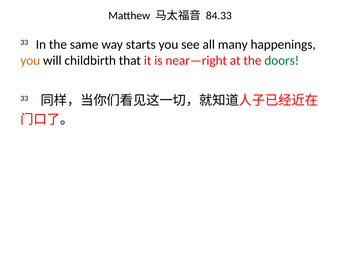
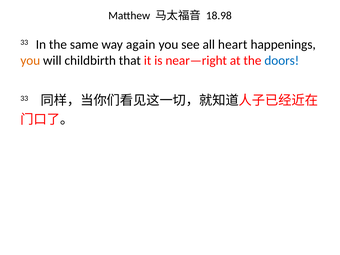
84.33: 84.33 -> 18.98
starts: starts -> again
many: many -> heart
doors colour: green -> blue
